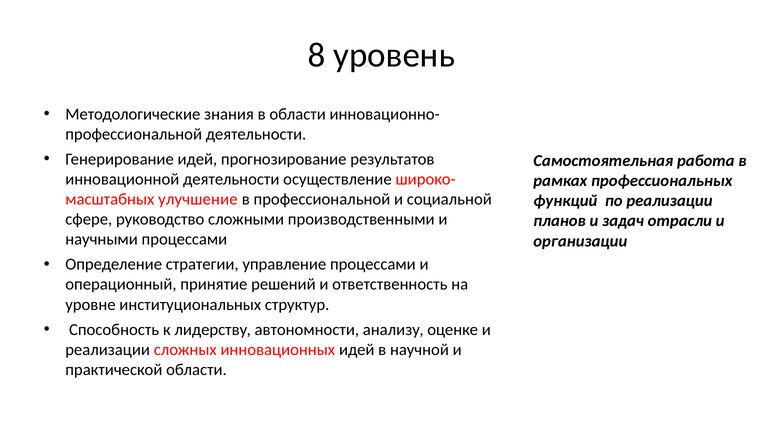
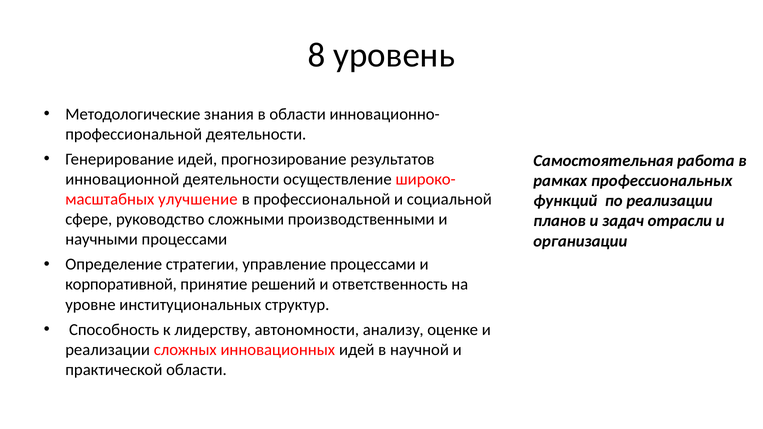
операционный: операционный -> корпоративной
